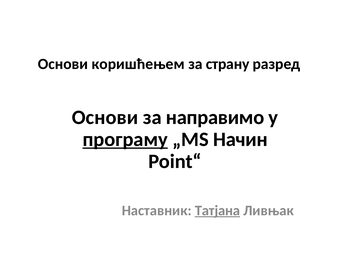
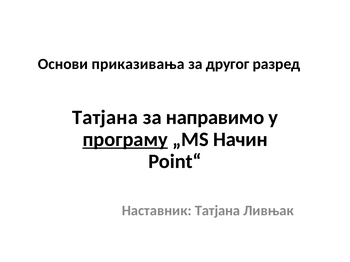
коришћењем: коришћењем -> приказивања
страну: страну -> другог
Основи at (105, 118): Основи -> Татјана
Татјана at (217, 211) underline: present -> none
